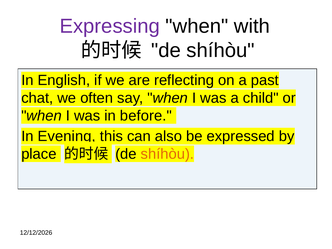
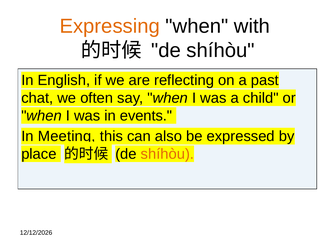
Expressing colour: purple -> orange
before: before -> events
Evening: Evening -> Meeting
